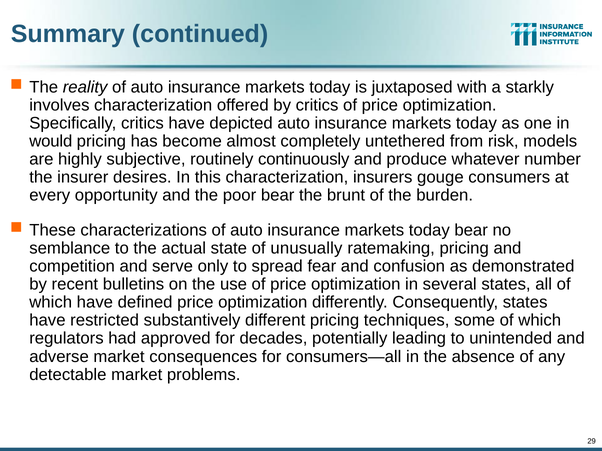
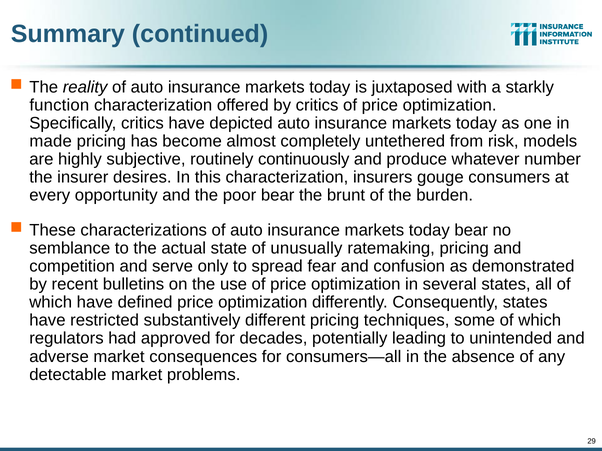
involves: involves -> function
would: would -> made
